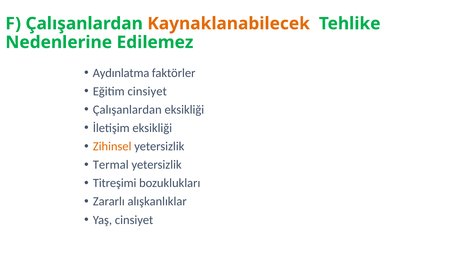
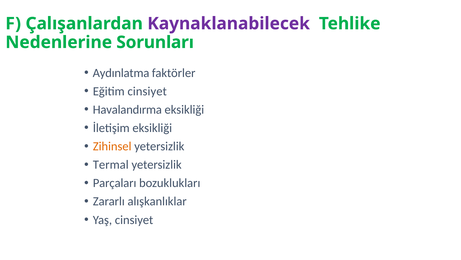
Kaynaklanabilecek colour: orange -> purple
Edilemez: Edilemez -> Sorunları
Çalışanlardan at (127, 109): Çalışanlardan -> Havalandırma
Titreşimi: Titreşimi -> Parçaları
